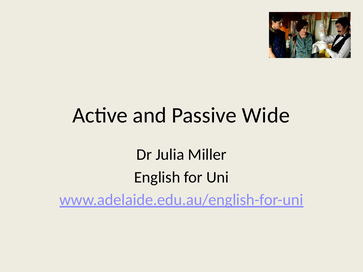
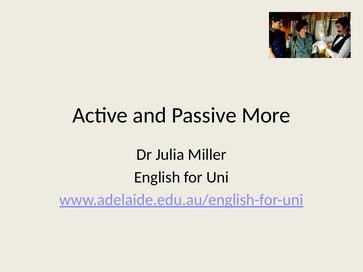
Wide: Wide -> More
